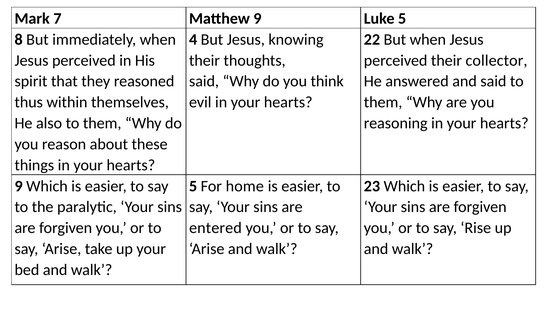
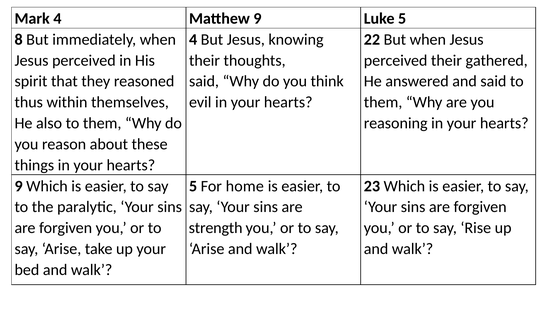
Mark 7: 7 -> 4
collector: collector -> gathered
entered: entered -> strength
